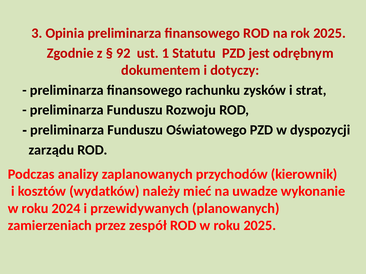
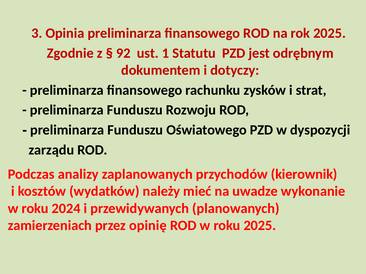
zespół: zespół -> opinię
